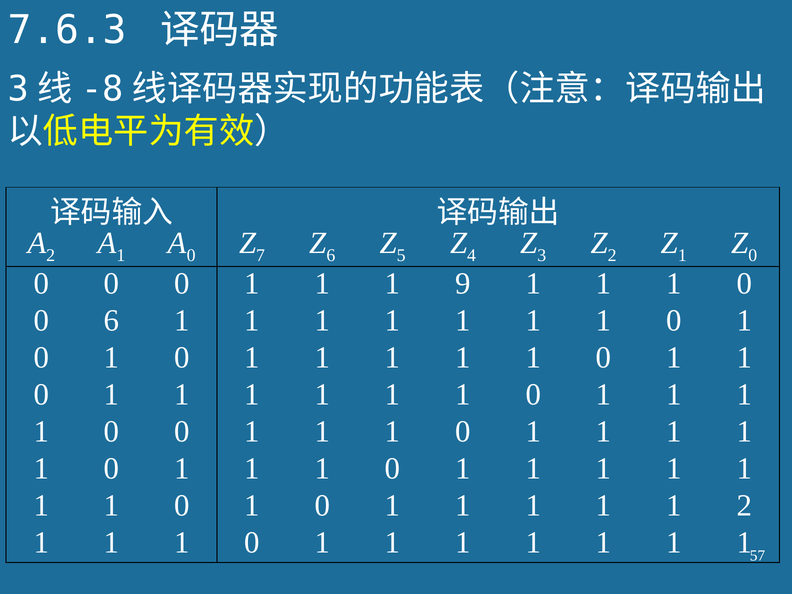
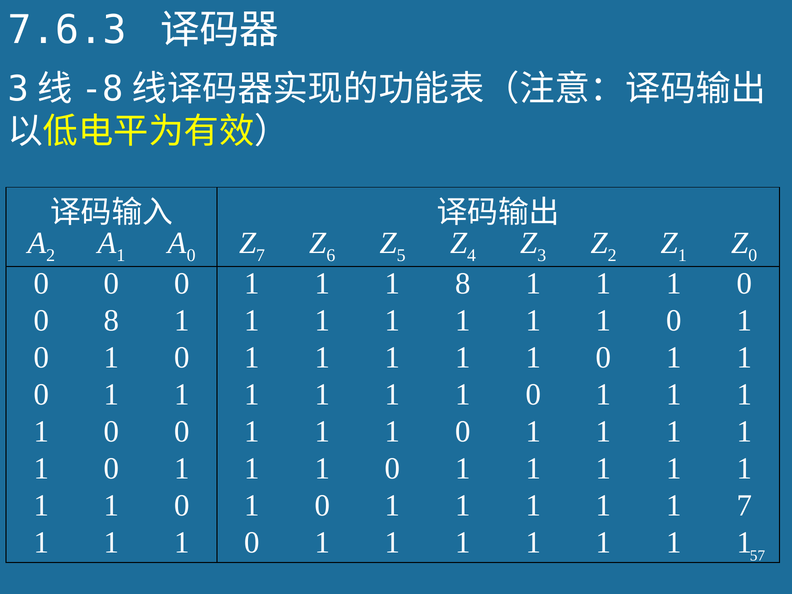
1 9: 9 -> 8
0 6: 6 -> 8
1 2: 2 -> 7
